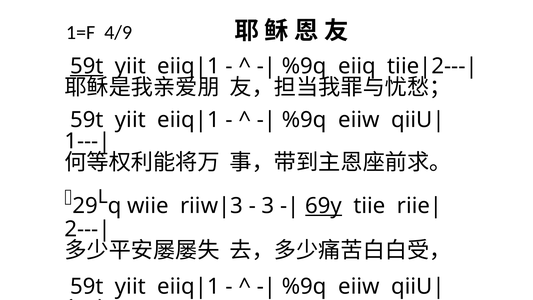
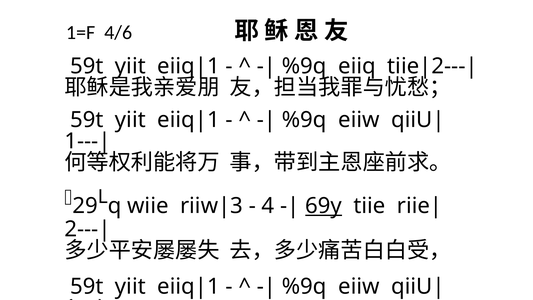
4/9: 4/9 -> 4/6
59t at (87, 66) underline: present -> none
3: 3 -> 4
